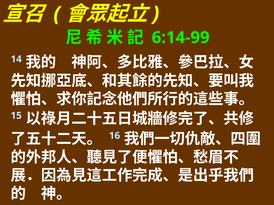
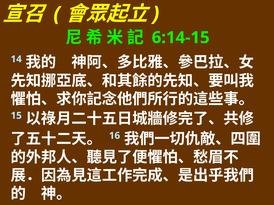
6:14-99: 6:14-99 -> 6:14-15
